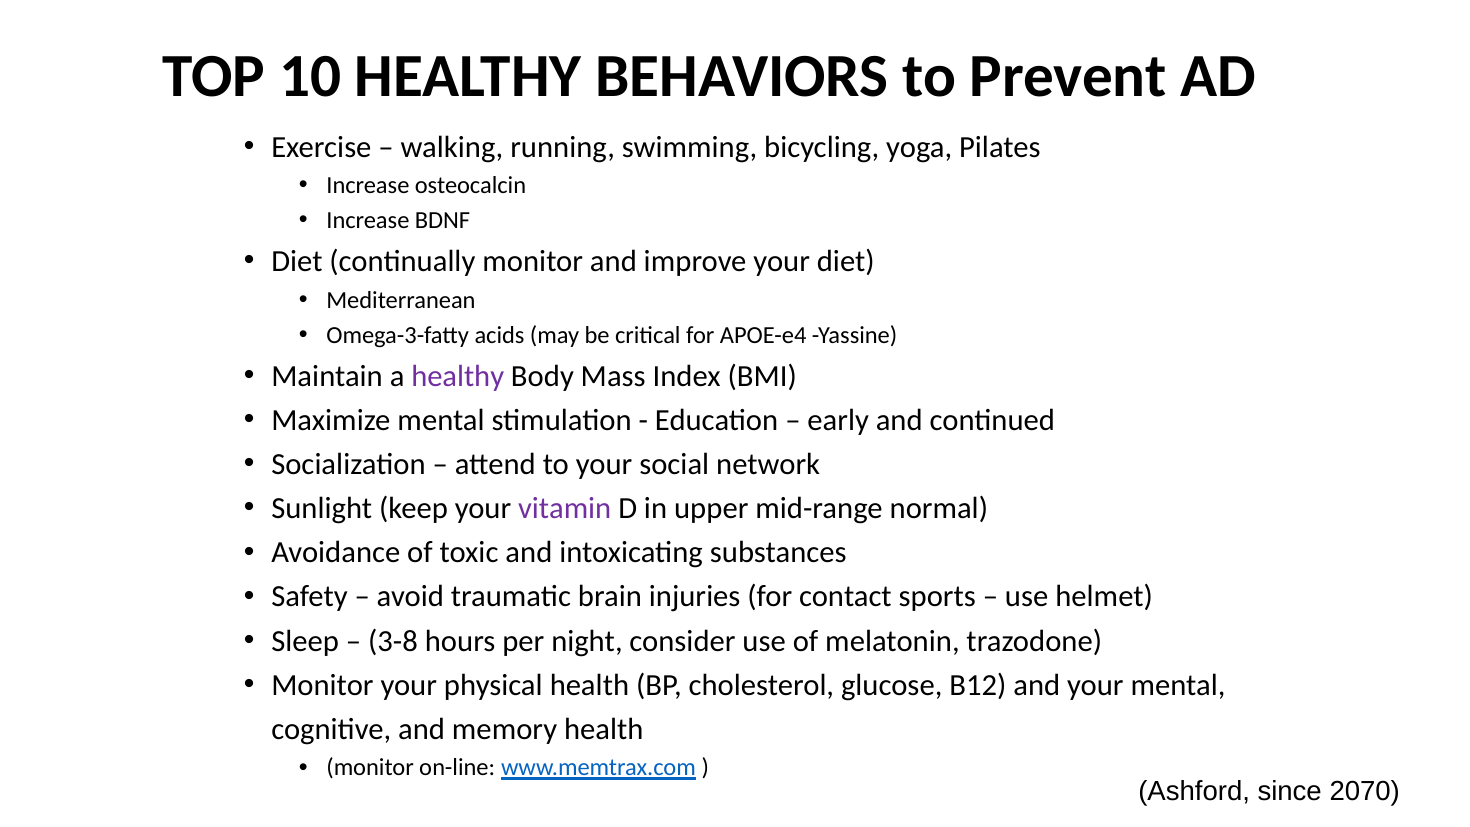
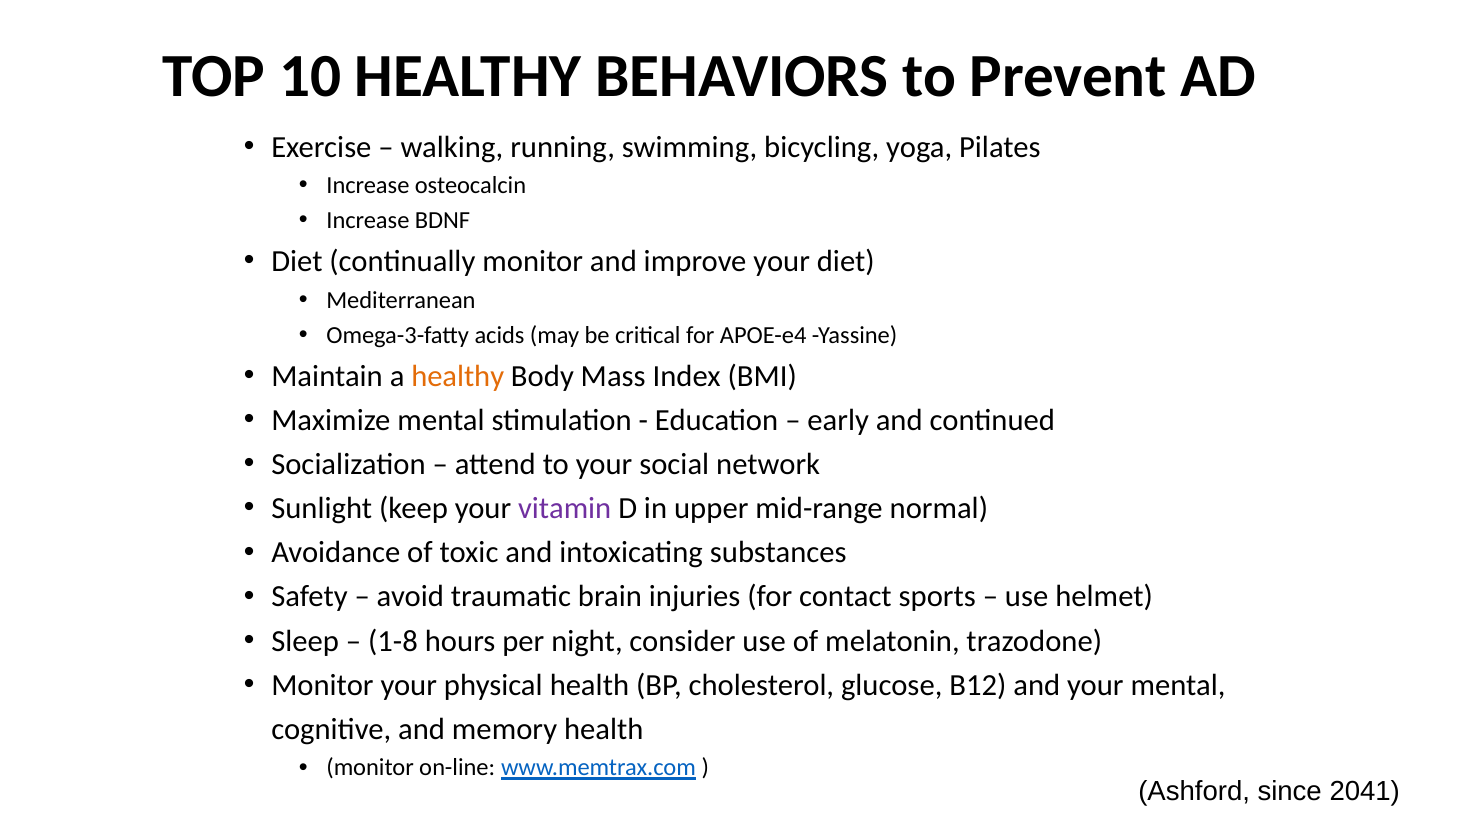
healthy at (458, 376) colour: purple -> orange
3-8: 3-8 -> 1-8
2070: 2070 -> 2041
